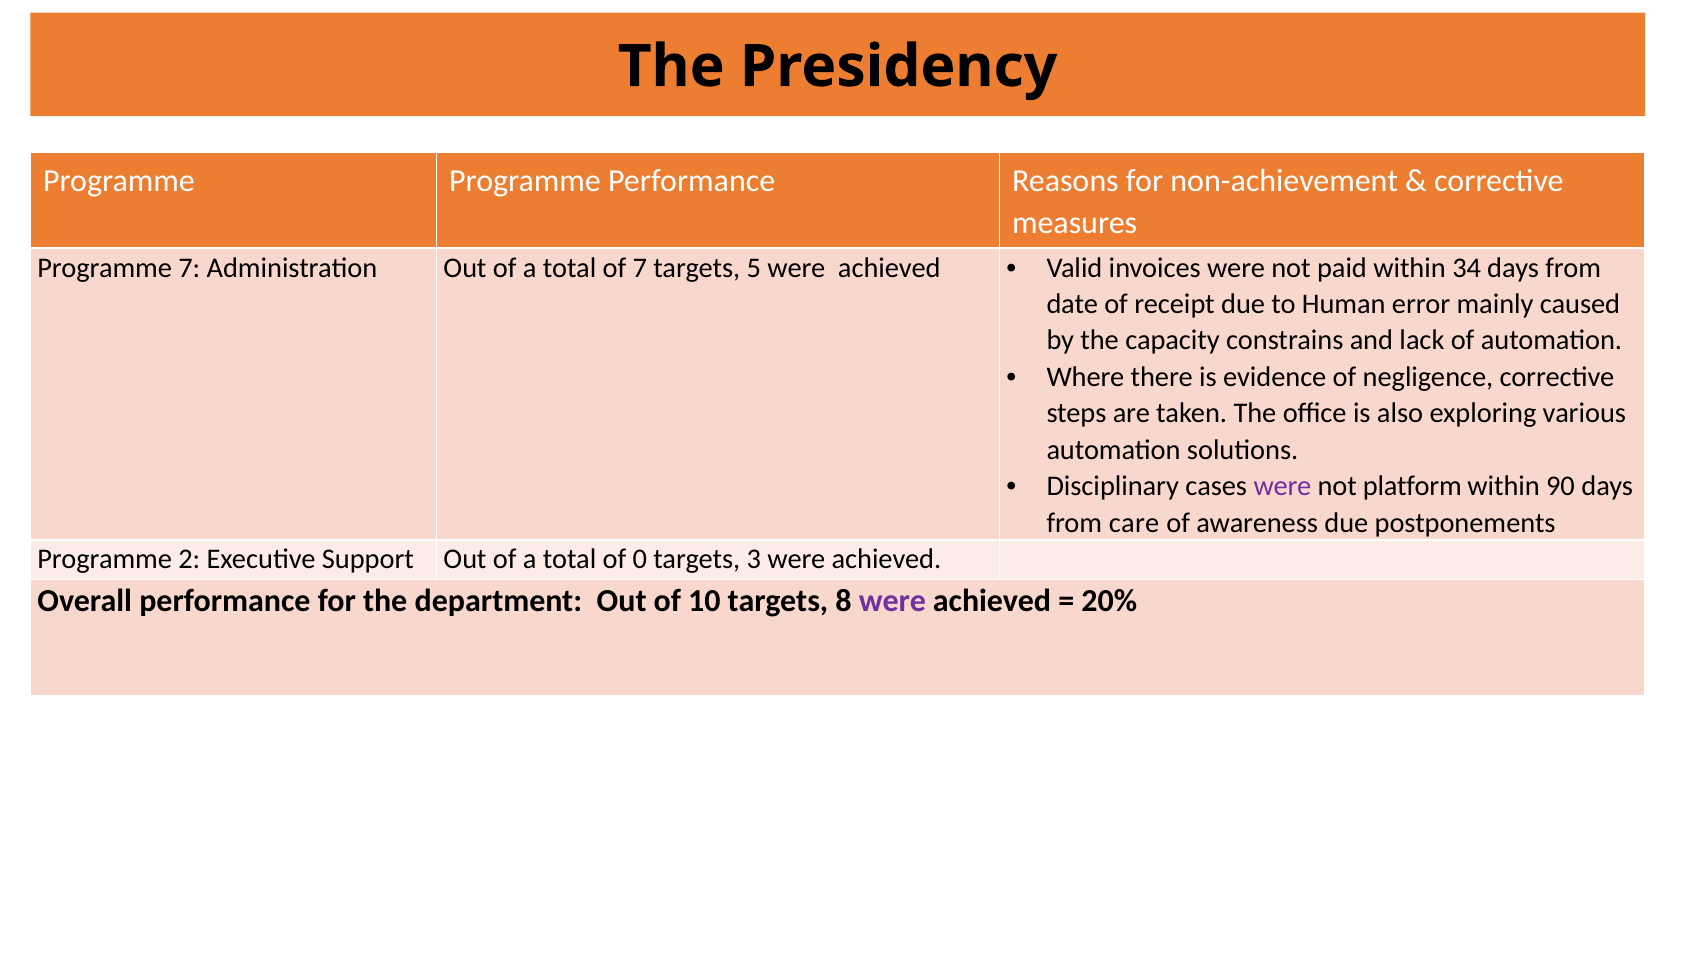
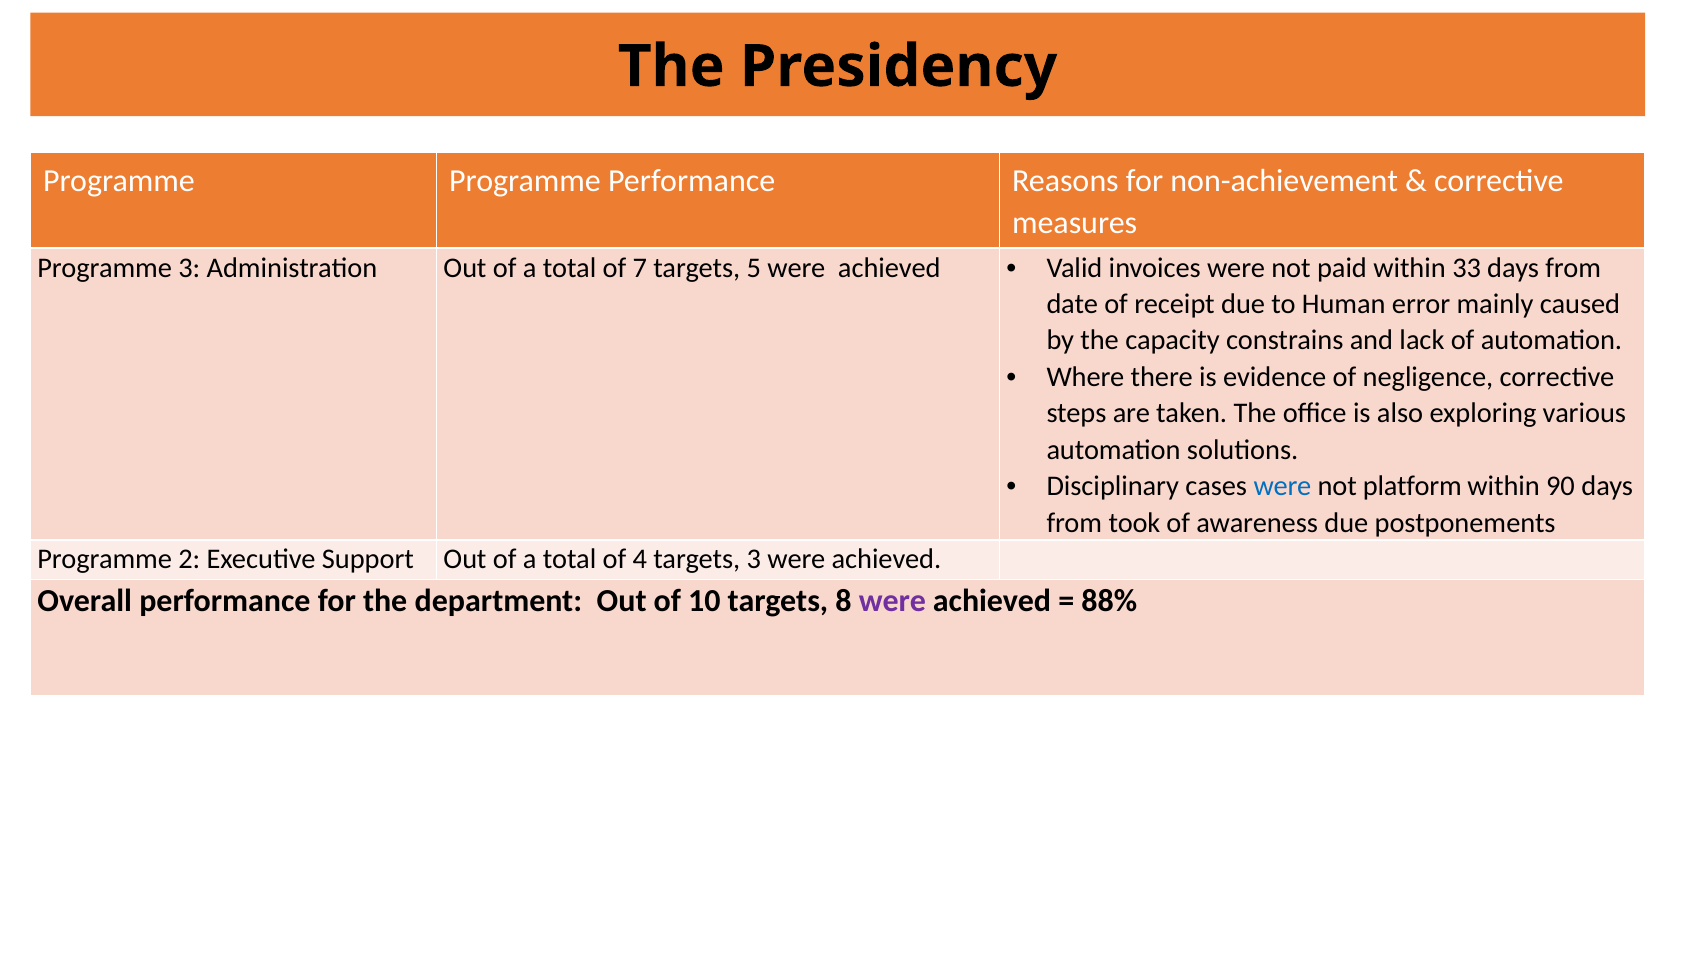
Programme 7: 7 -> 3
34: 34 -> 33
were at (1282, 487) colour: purple -> blue
care: care -> took
0: 0 -> 4
20%: 20% -> 88%
